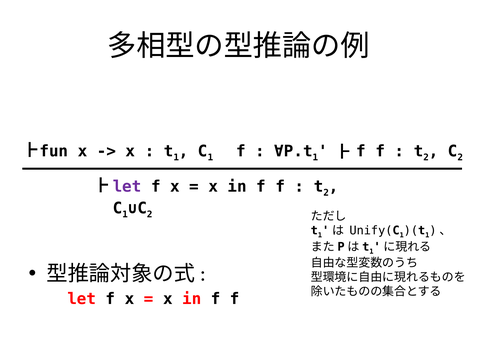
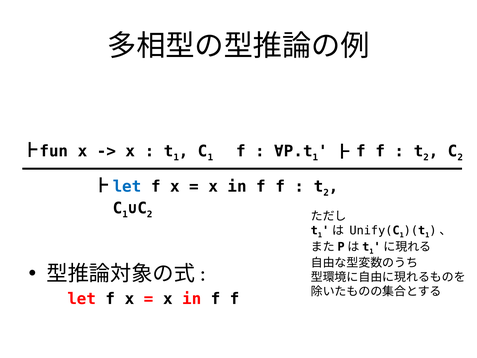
let at (127, 186) colour: purple -> blue
